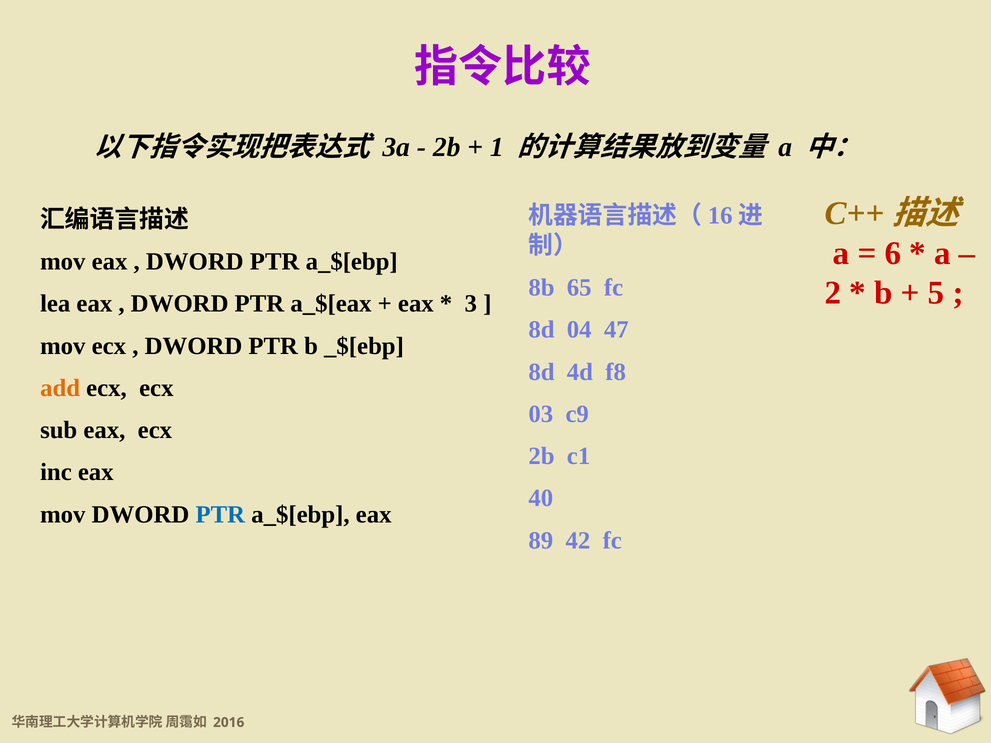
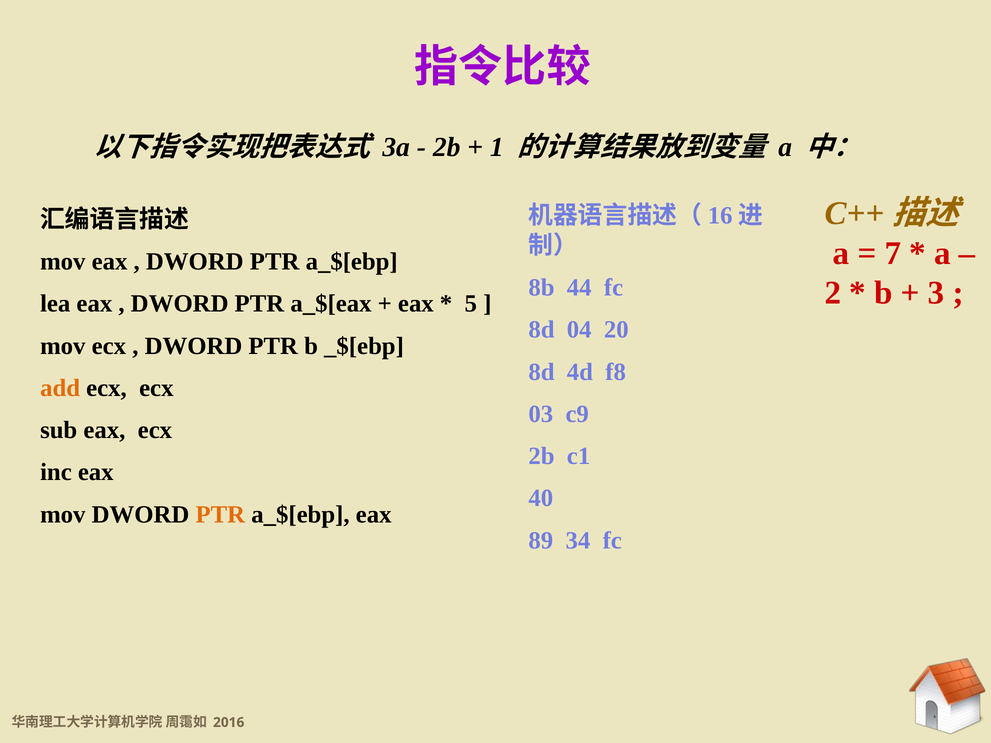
6: 6 -> 7
65: 65 -> 44
5: 5 -> 3
3: 3 -> 5
47: 47 -> 20
PTR at (220, 515) colour: blue -> orange
42: 42 -> 34
